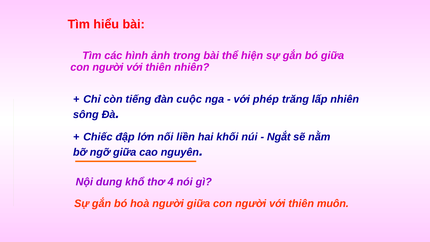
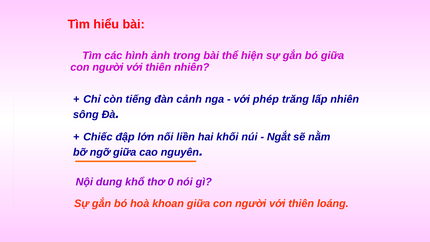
cuộc: cuộc -> cảnh
4: 4 -> 0
hoà người: người -> khoan
muôn: muôn -> loáng
